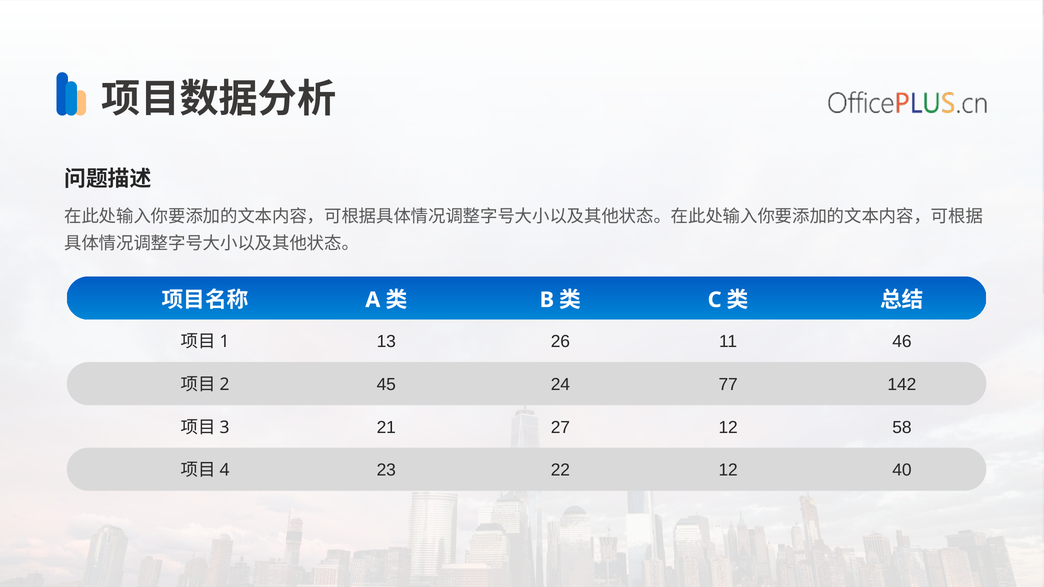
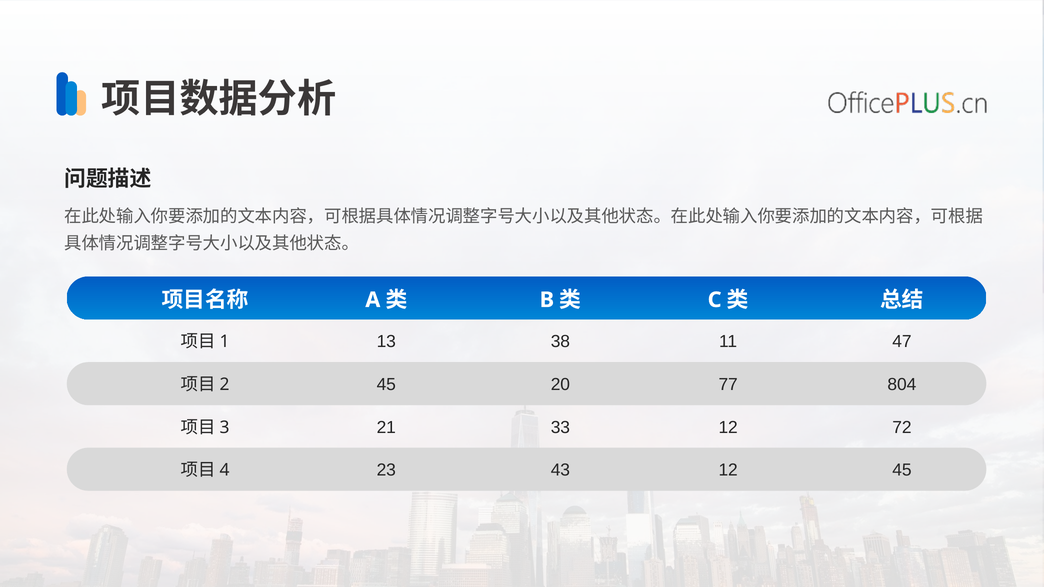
26: 26 -> 38
46: 46 -> 47
24: 24 -> 20
142: 142 -> 804
27: 27 -> 33
58: 58 -> 72
22: 22 -> 43
12 40: 40 -> 45
